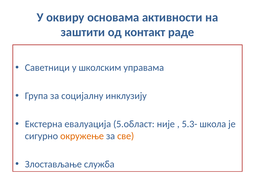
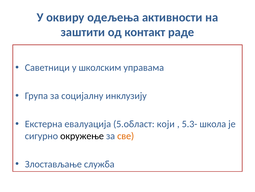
основама: основама -> одељења
није: није -> који
окружење colour: orange -> black
